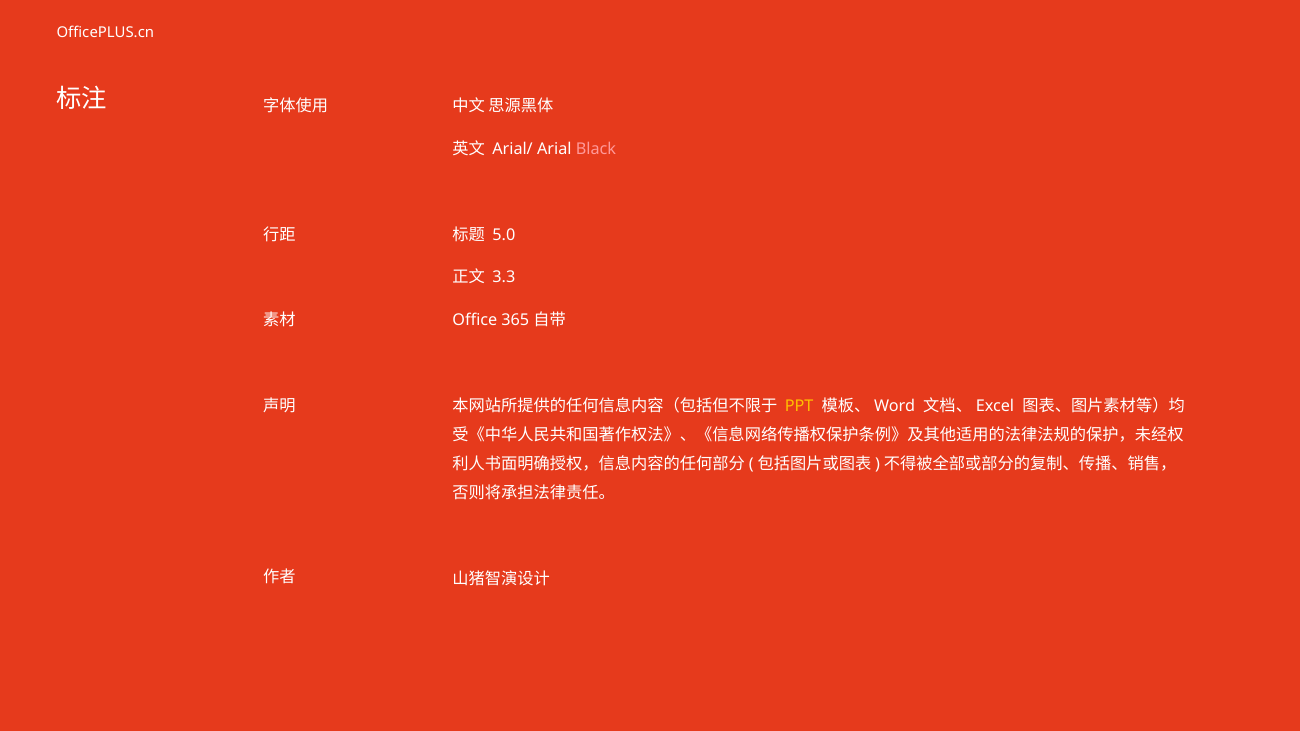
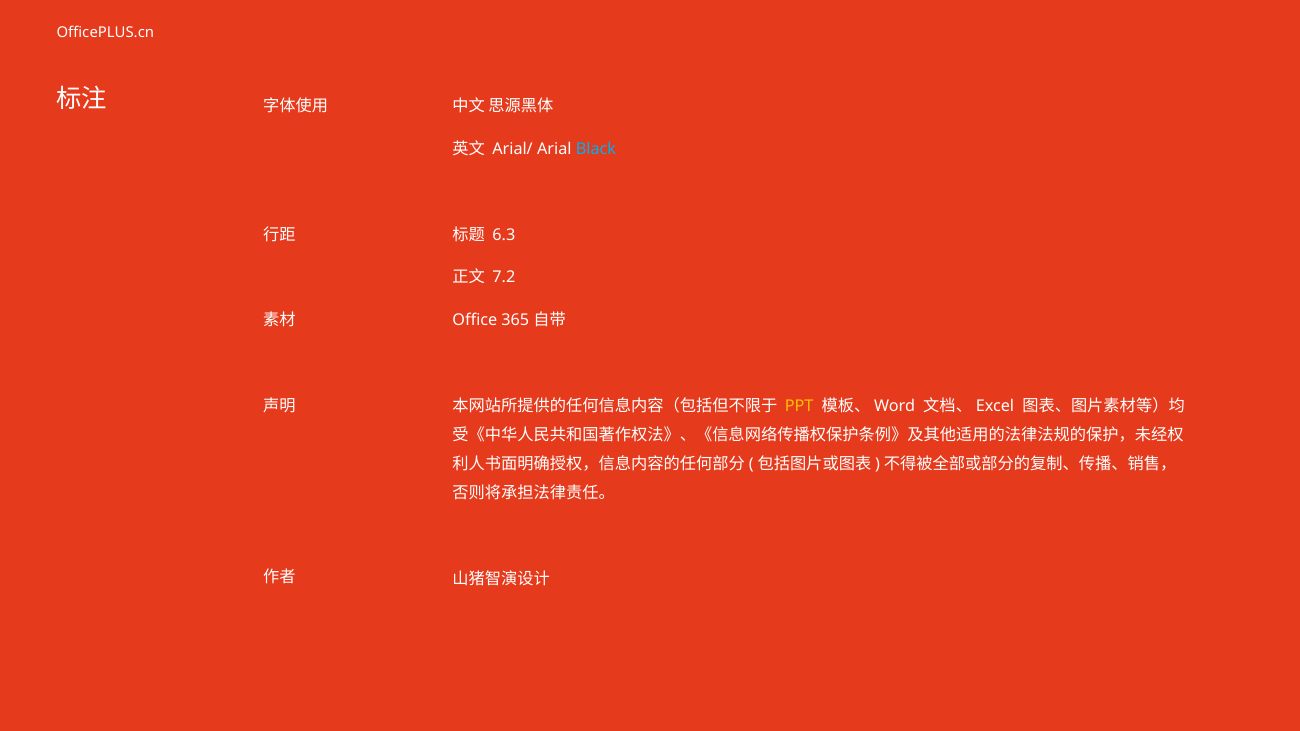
Black at (596, 149) colour: pink -> light blue
5.0: 5.0 -> 6.3
3.3: 3.3 -> 7.2
